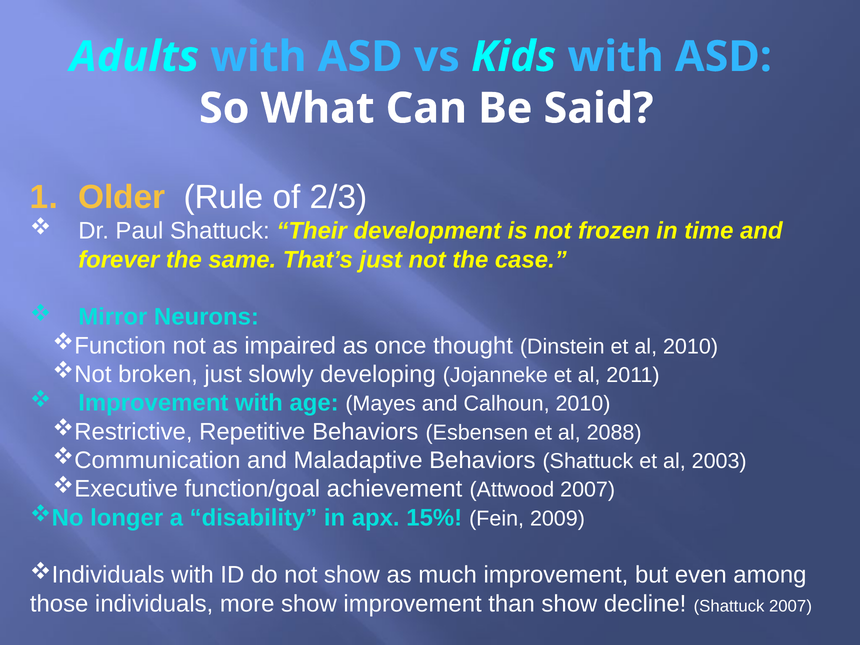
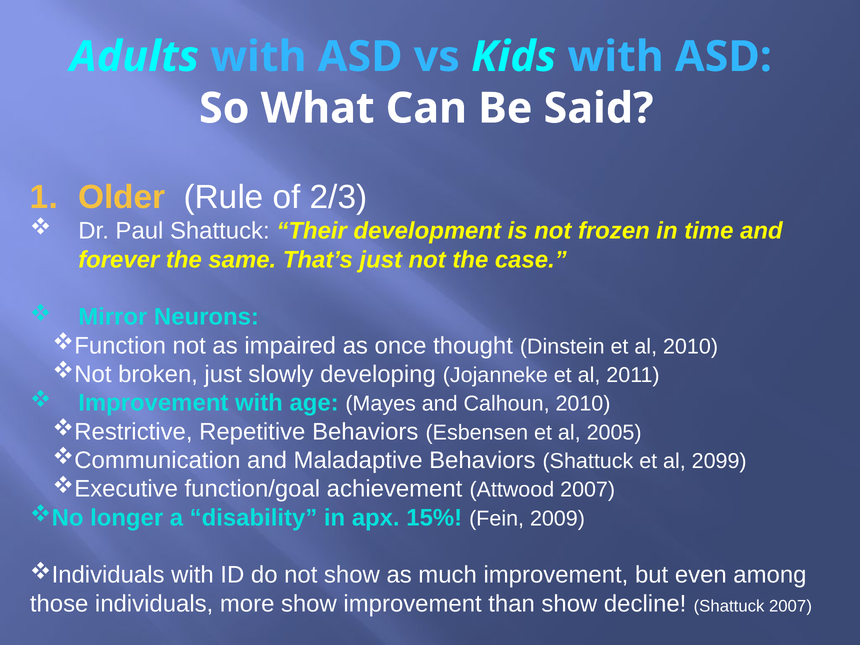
2088: 2088 -> 2005
2003: 2003 -> 2099
